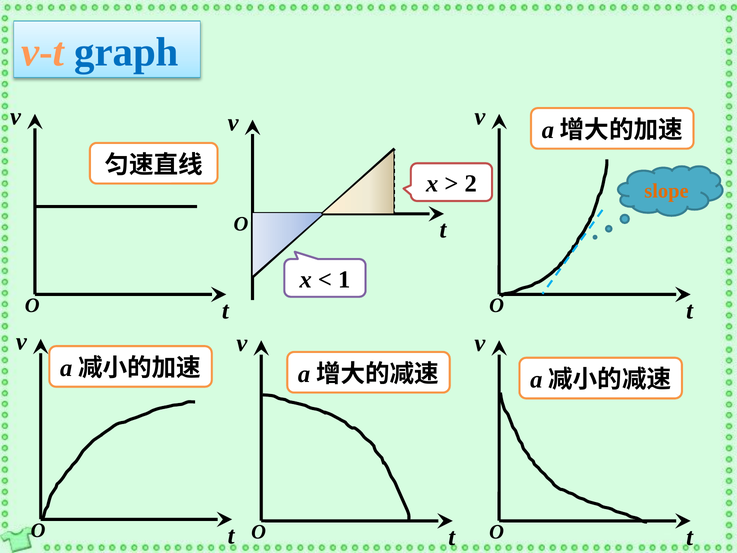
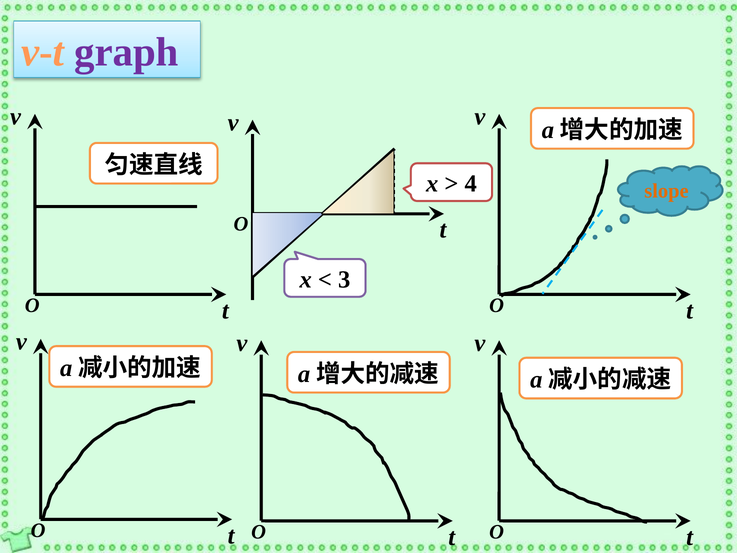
graph colour: blue -> purple
2: 2 -> 4
1: 1 -> 3
